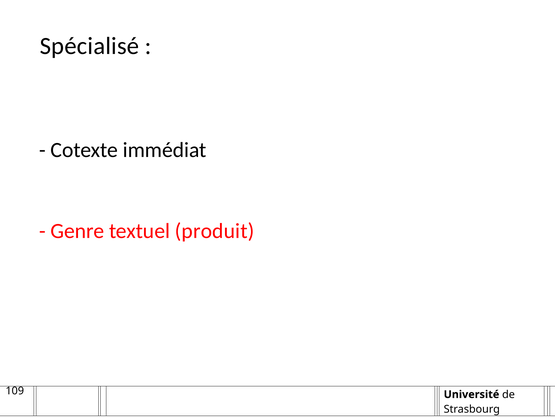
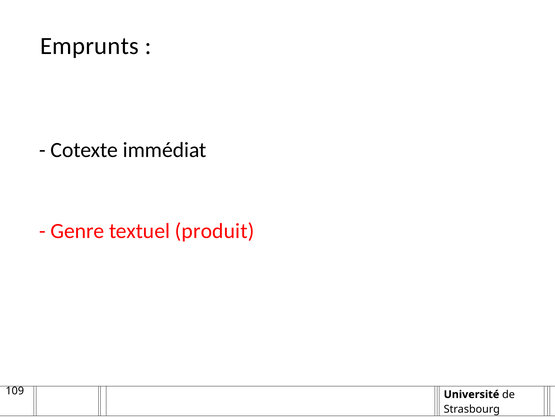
Spécialisé: Spécialisé -> Emprunts
